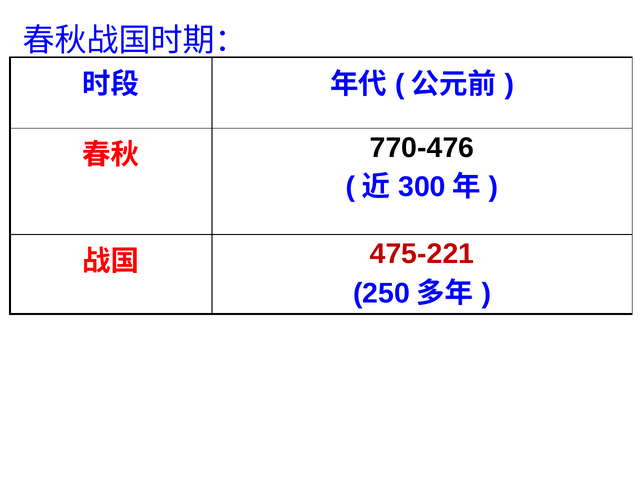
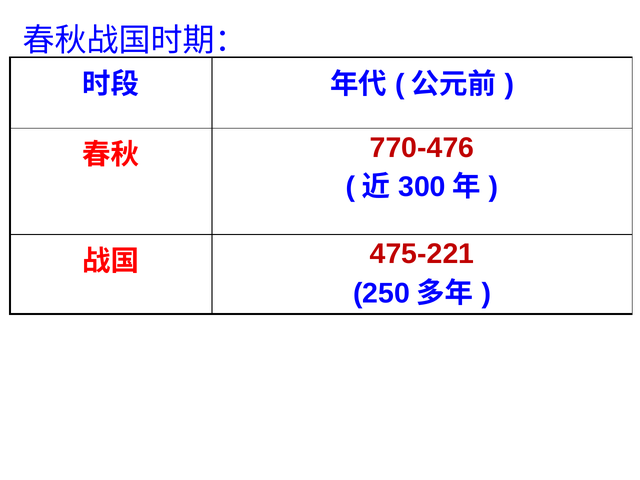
770-476 colour: black -> red
